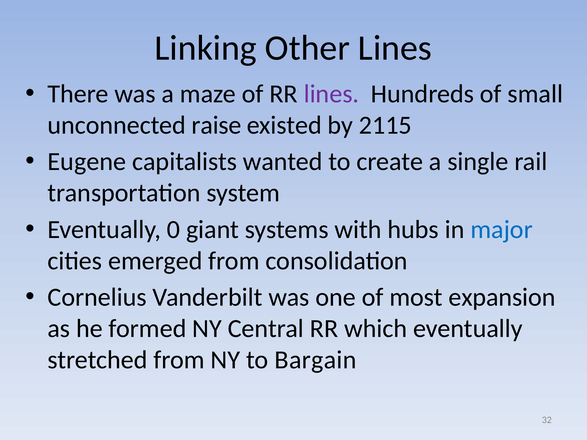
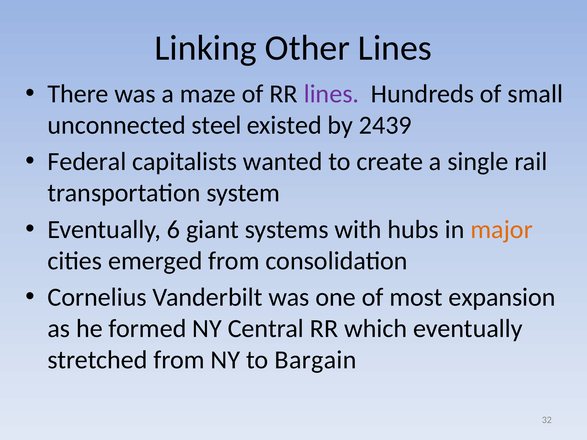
raise: raise -> steel
2115: 2115 -> 2439
Eugene: Eugene -> Federal
0: 0 -> 6
major colour: blue -> orange
